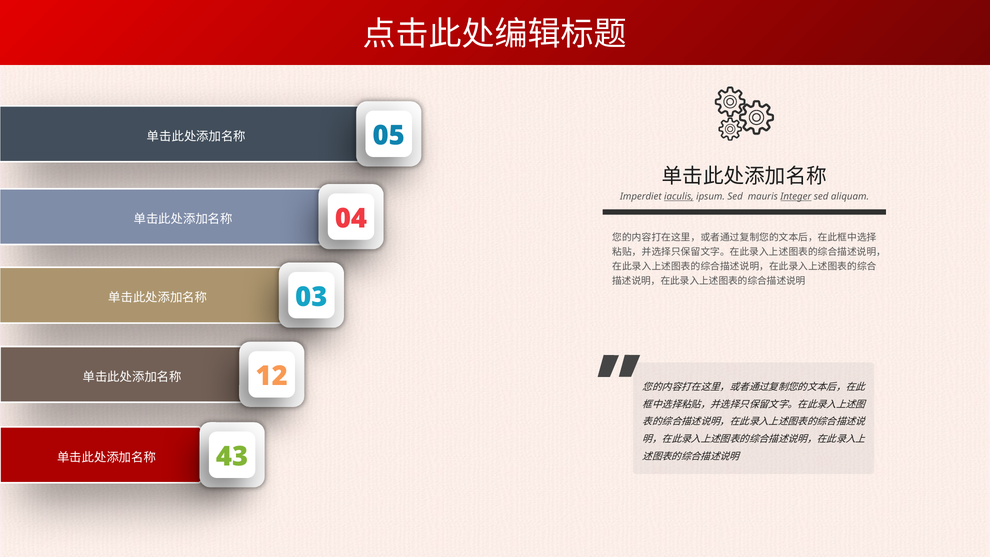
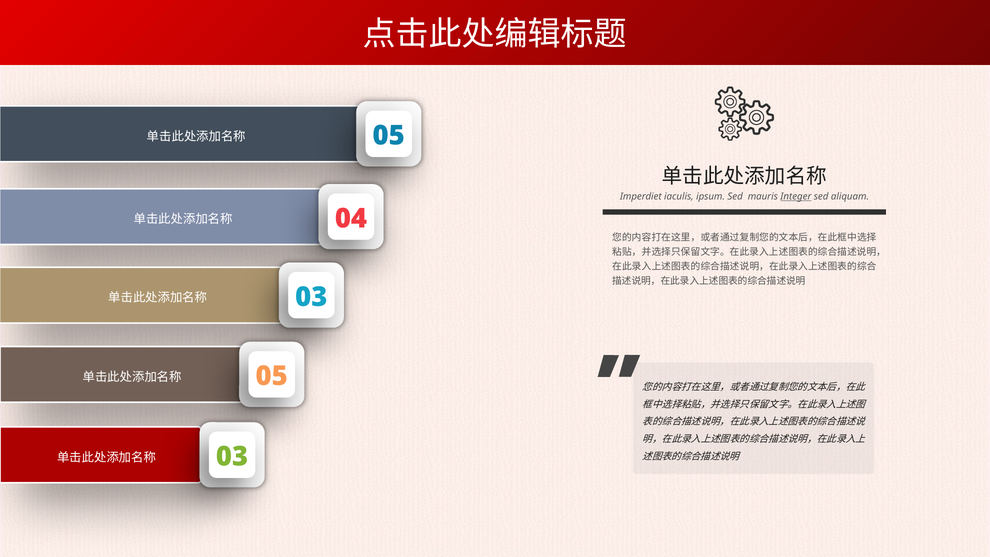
iaculis underline: present -> none
12 at (272, 376): 12 -> 05
43 at (232, 457): 43 -> 03
